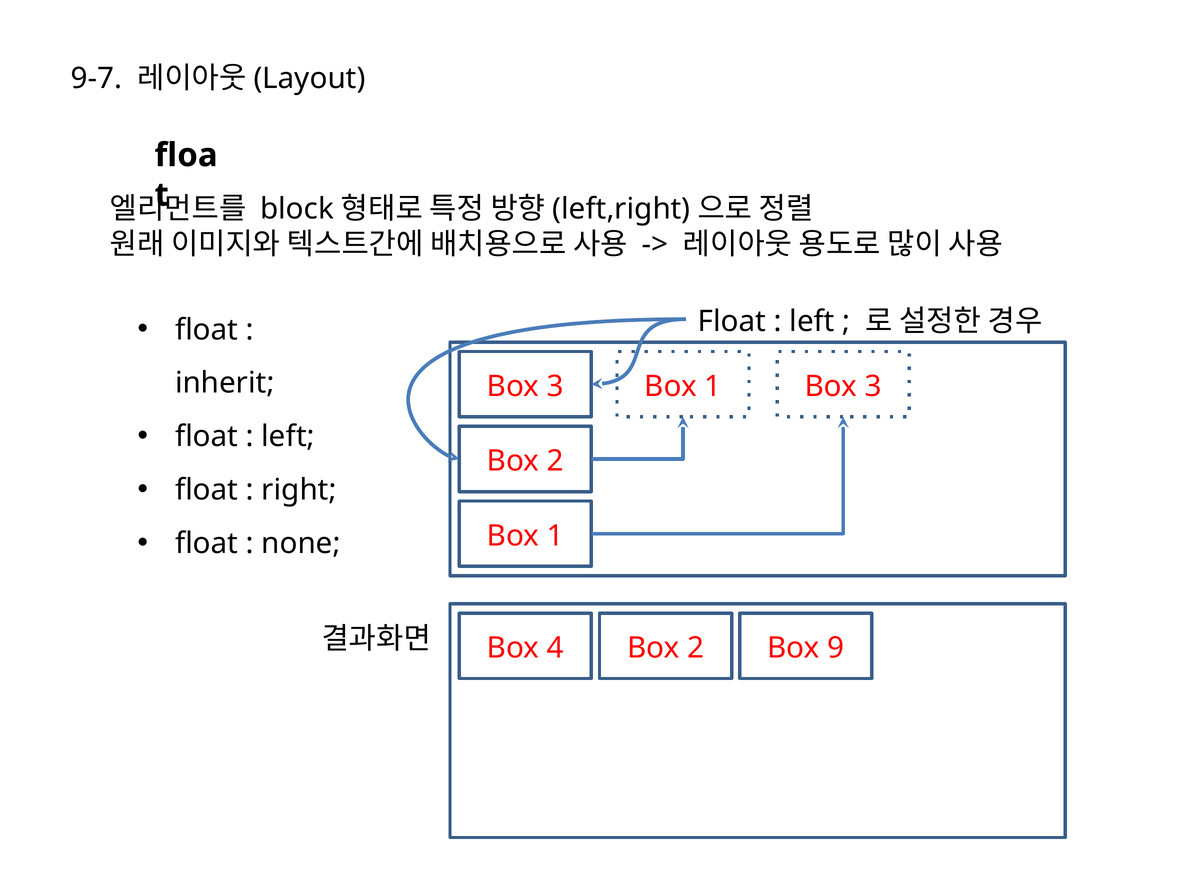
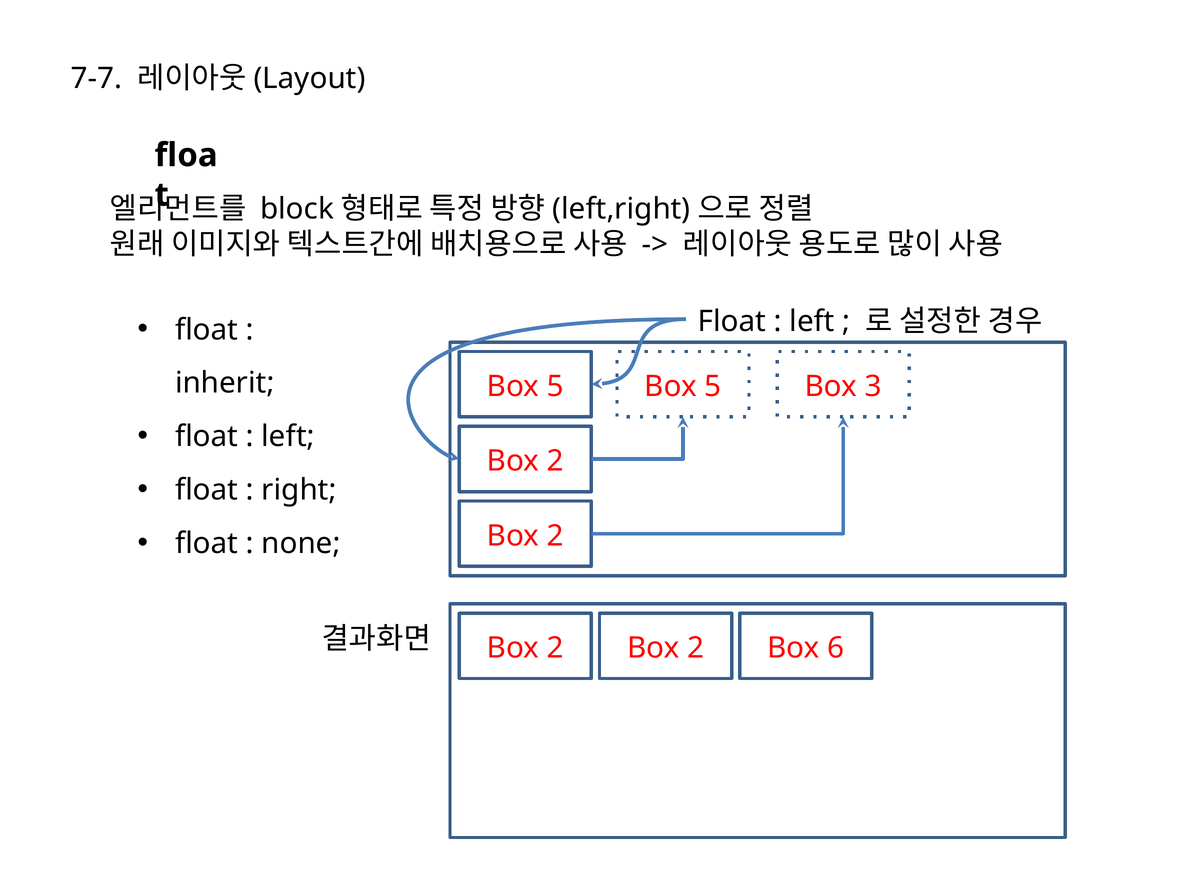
9-7: 9-7 -> 7-7
3 at (555, 386): 3 -> 5
1 at (713, 386): 1 -> 5
1 at (555, 536): 1 -> 2
4 at (555, 648): 4 -> 2
9: 9 -> 6
